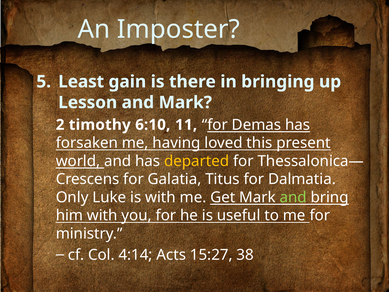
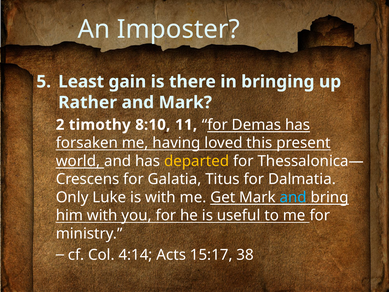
Lesson: Lesson -> Rather
6:10: 6:10 -> 8:10
and at (293, 197) colour: light green -> light blue
15:27: 15:27 -> 15:17
